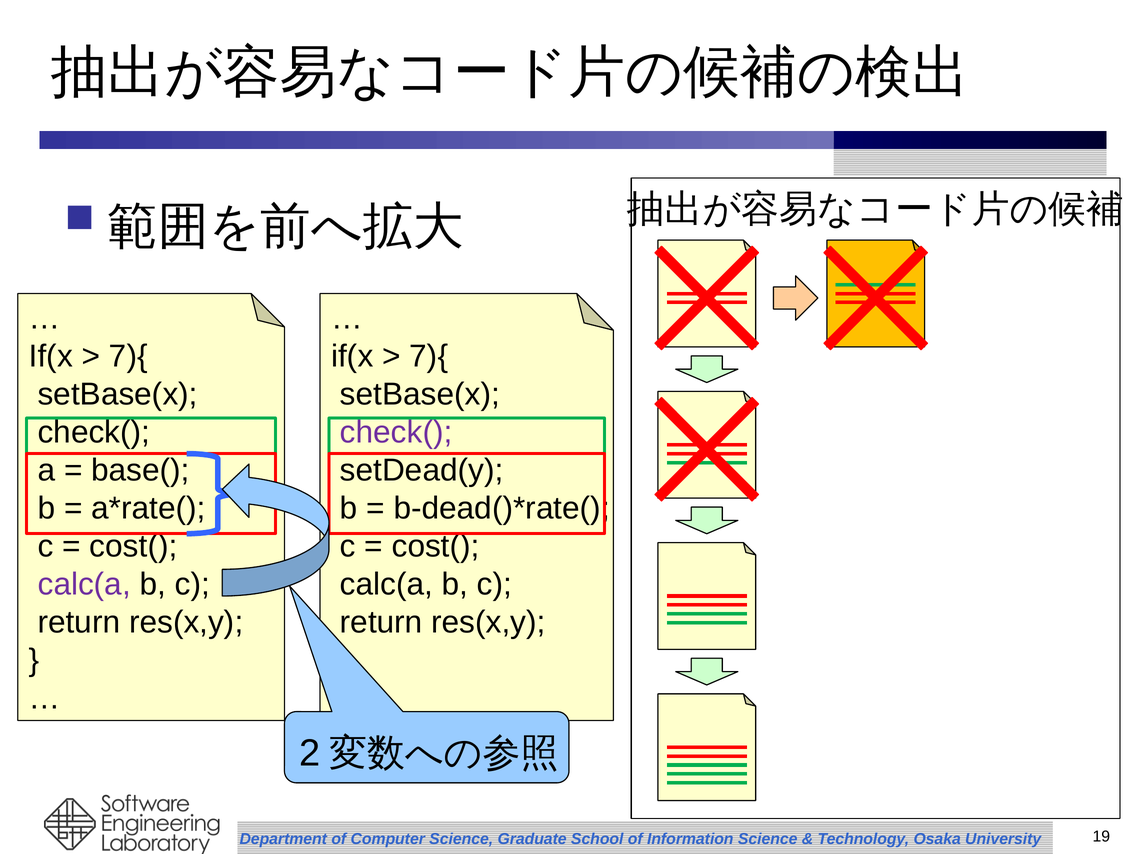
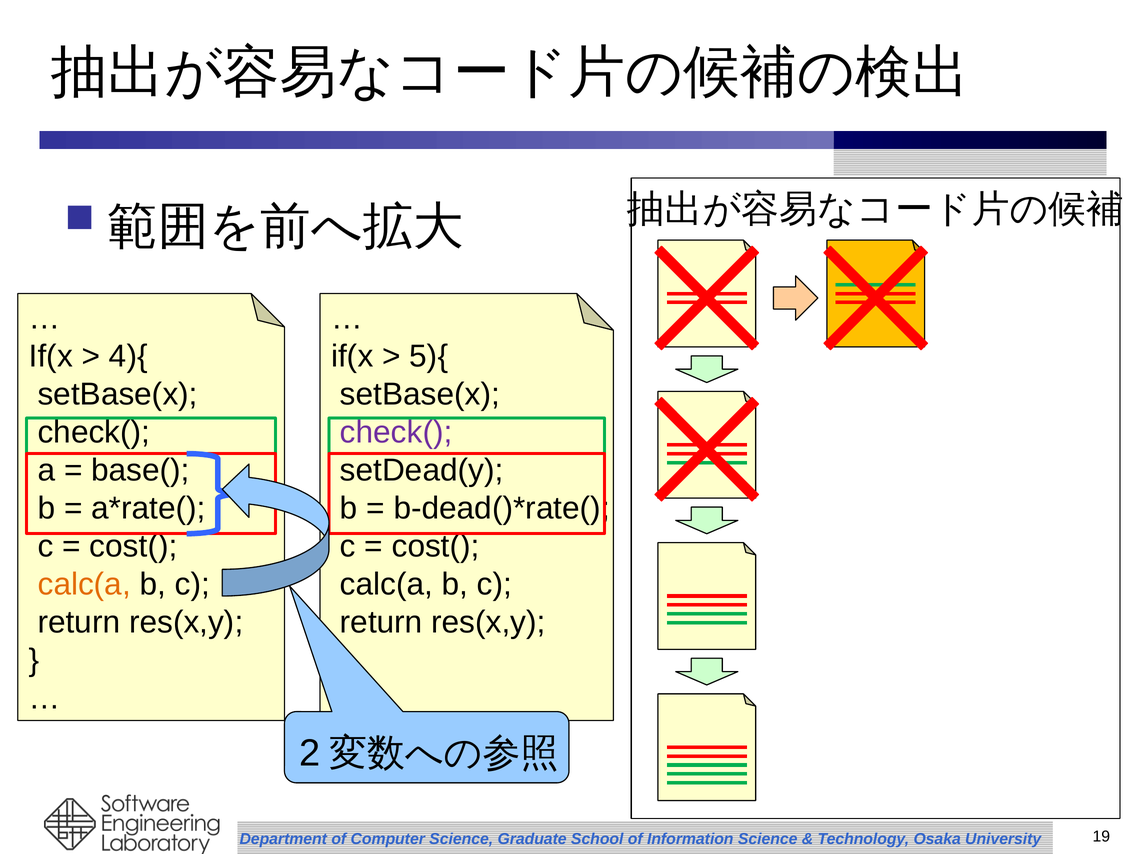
7){ at (128, 356): 7){ -> 4){
7){ at (429, 356): 7){ -> 5){
calc(a at (84, 584) colour: purple -> orange
